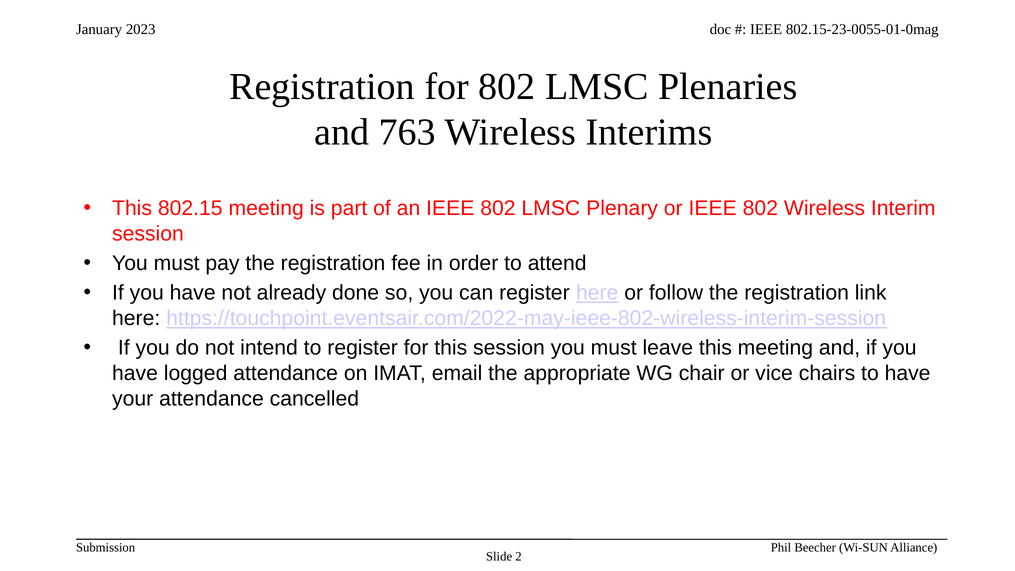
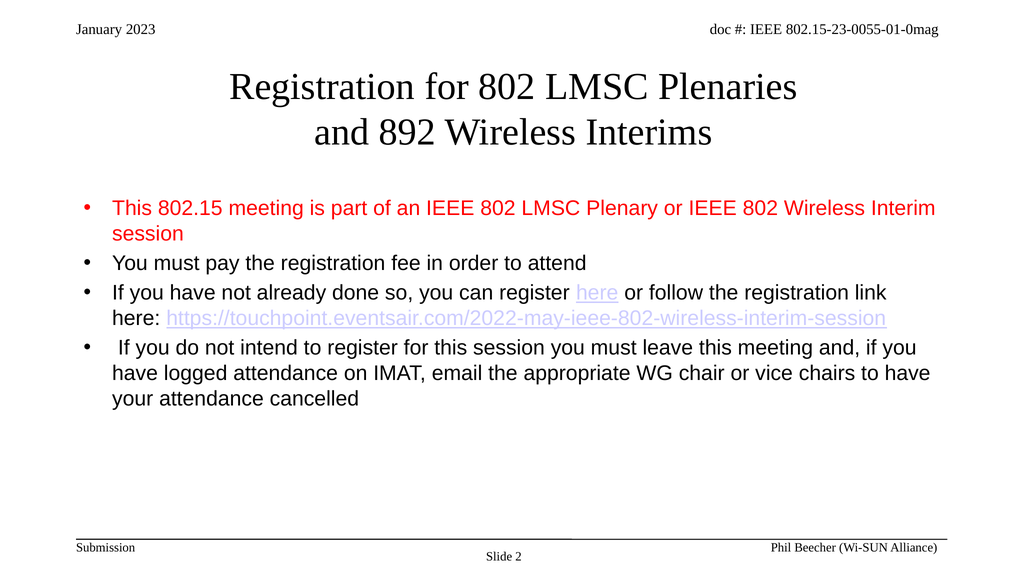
763: 763 -> 892
